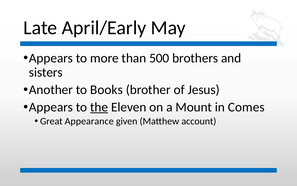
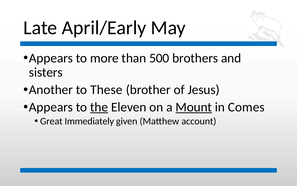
Books: Books -> These
Mount underline: none -> present
Appearance: Appearance -> Immediately
